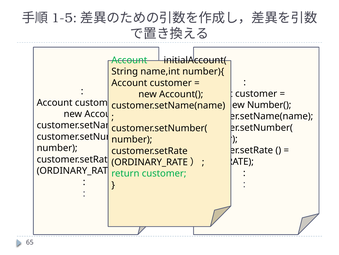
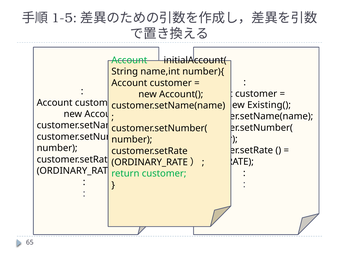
Number(: Number( -> Existing(
